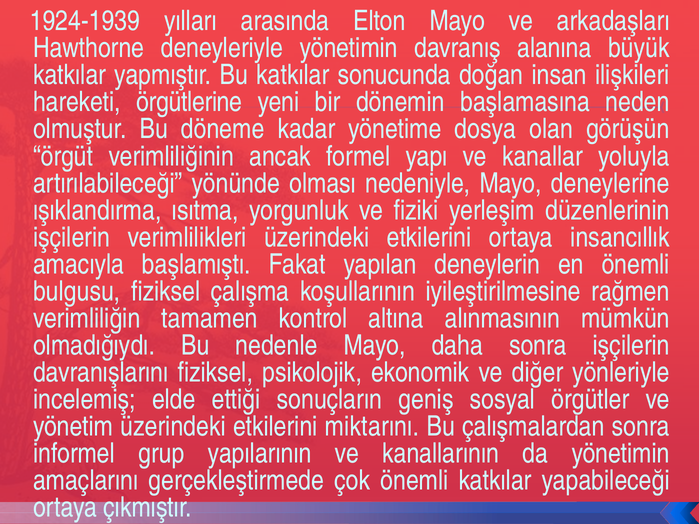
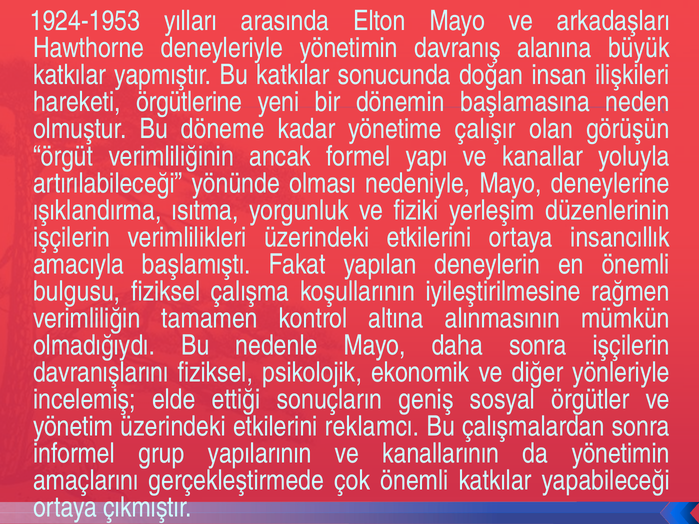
1924-1939: 1924-1939 -> 1924-1953
dosya: dosya -> çalışır
miktarını: miktarını -> reklamcı
